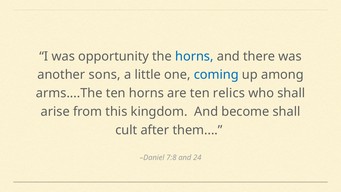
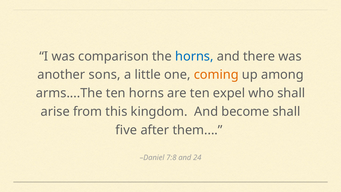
opportunity: opportunity -> comparison
coming colour: blue -> orange
relics: relics -> expel
cult: cult -> five
